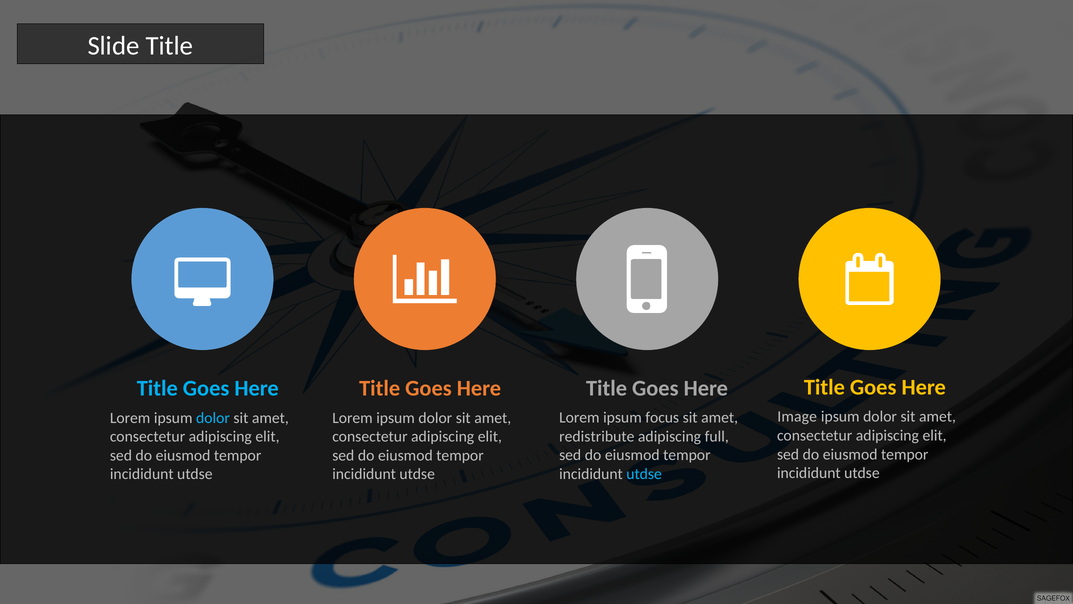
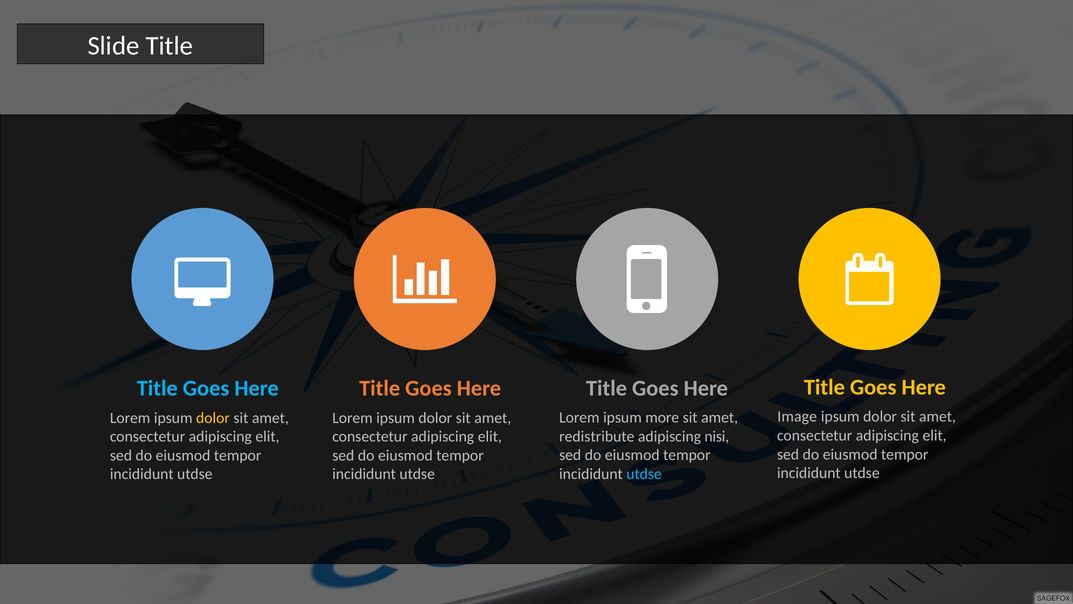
focus: focus -> more
dolor at (213, 418) colour: light blue -> yellow
full: full -> nisi
